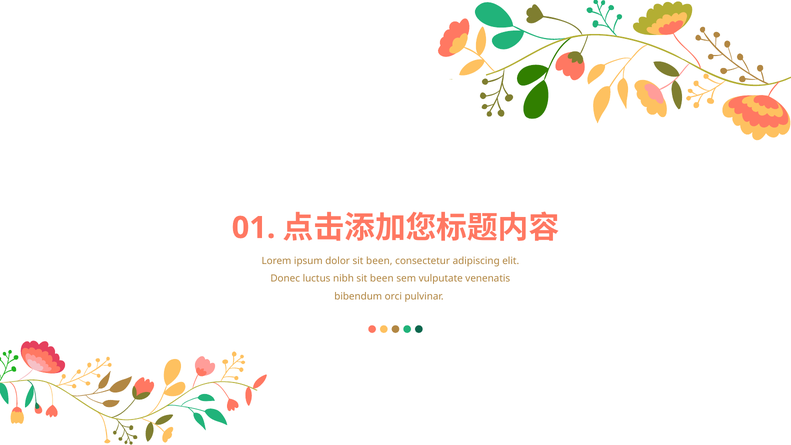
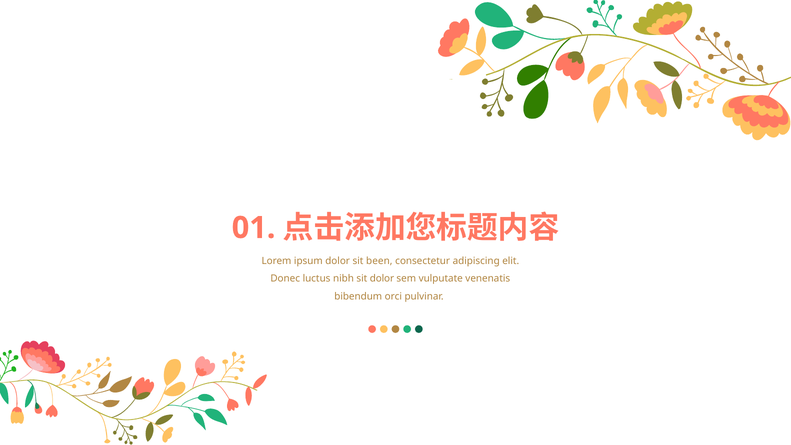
nibh sit been: been -> dolor
